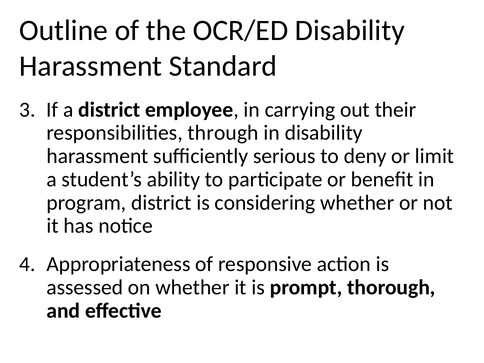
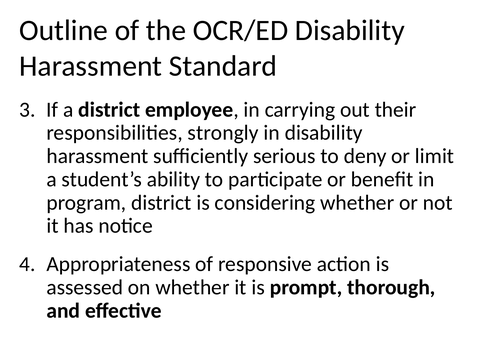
through: through -> strongly
